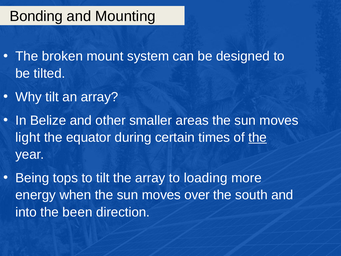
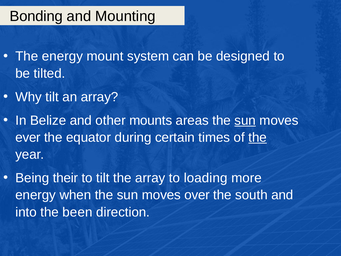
The broken: broken -> energy
smaller: smaller -> mounts
sun at (245, 120) underline: none -> present
light: light -> ever
tops: tops -> their
